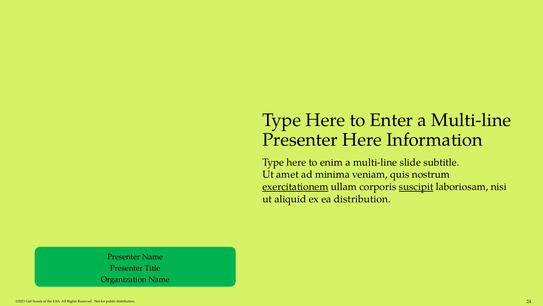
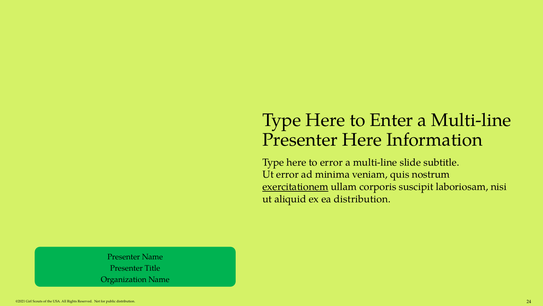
to enim: enim -> error
Ut amet: amet -> error
suscipit underline: present -> none
